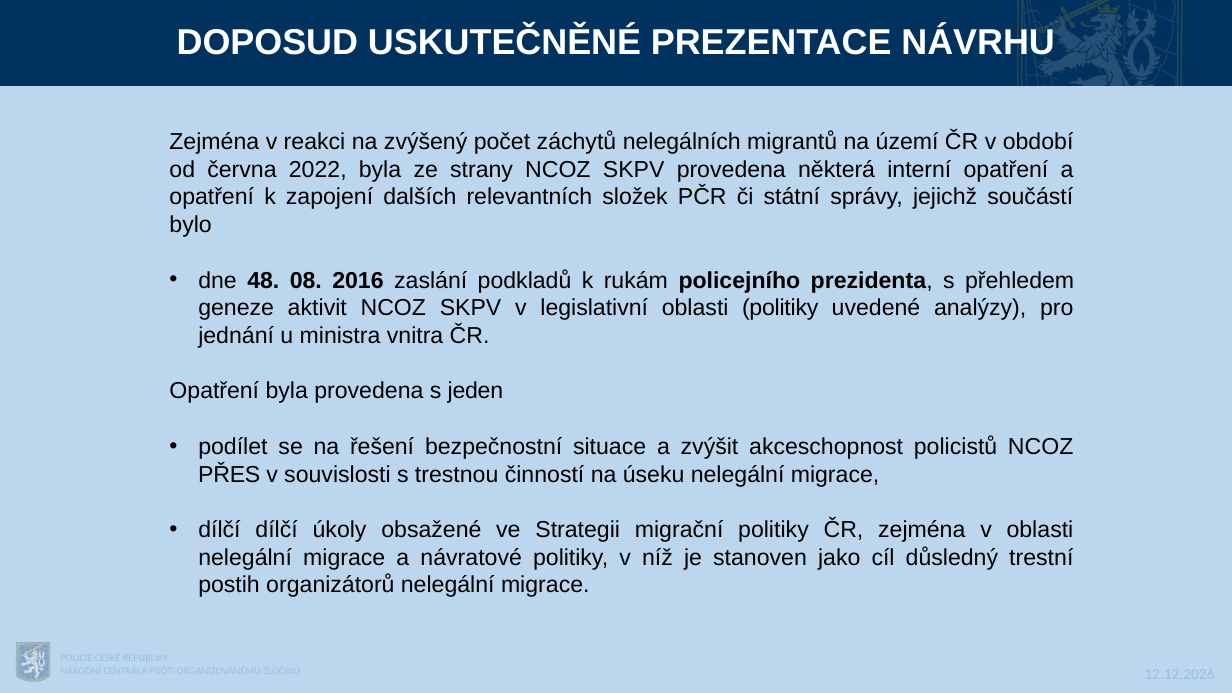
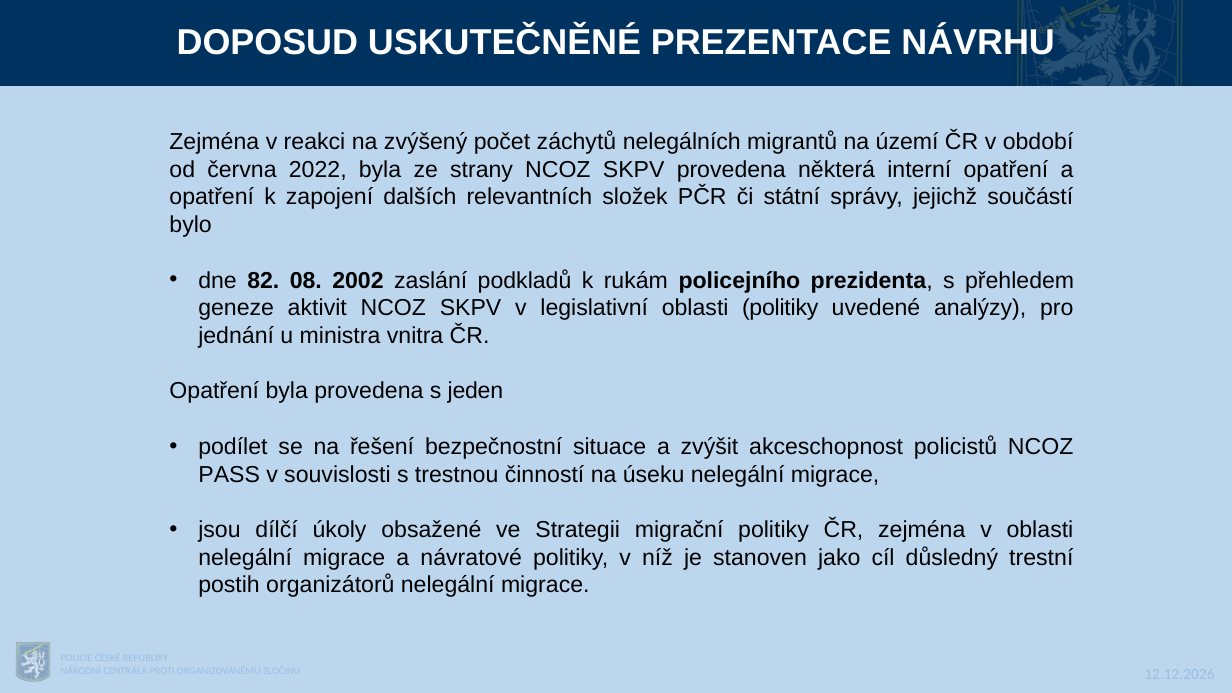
48: 48 -> 82
2016: 2016 -> 2002
PŘES: PŘES -> PASS
dílčí at (219, 530): dílčí -> jsou
